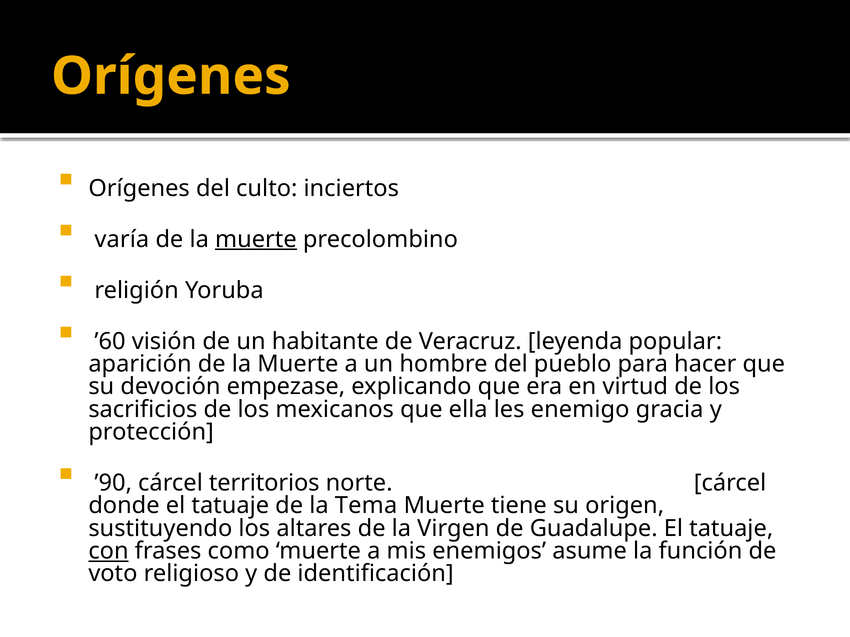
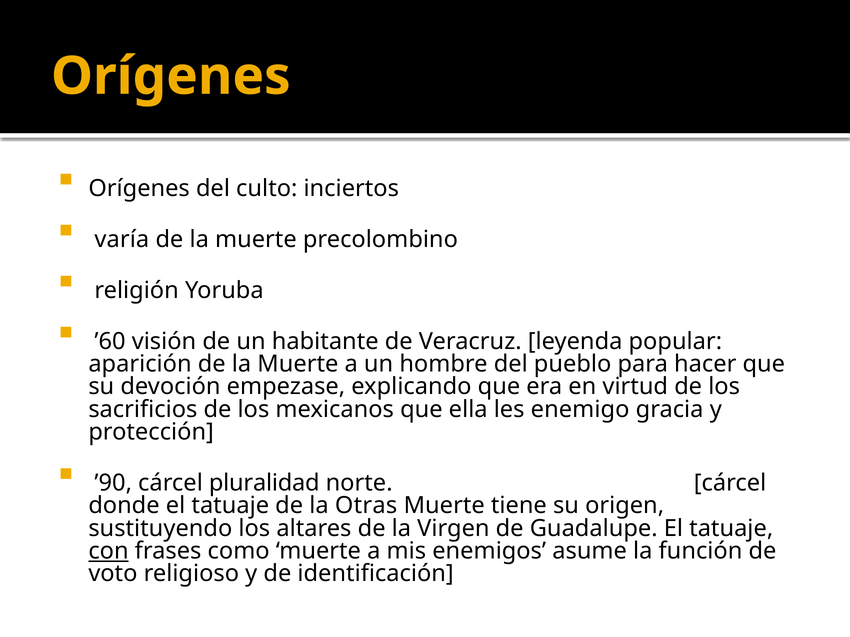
muerte at (256, 239) underline: present -> none
territorios: territorios -> pluralidad
Tema: Tema -> Otras
